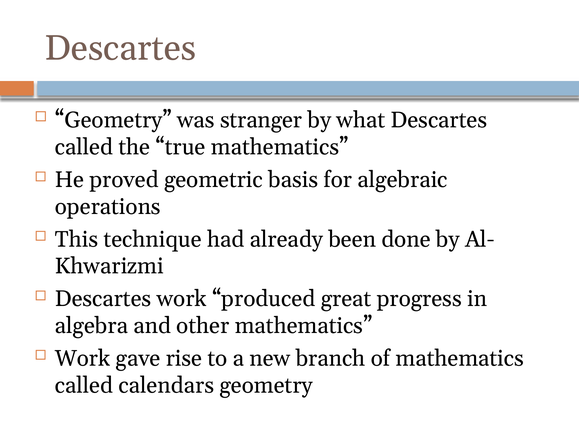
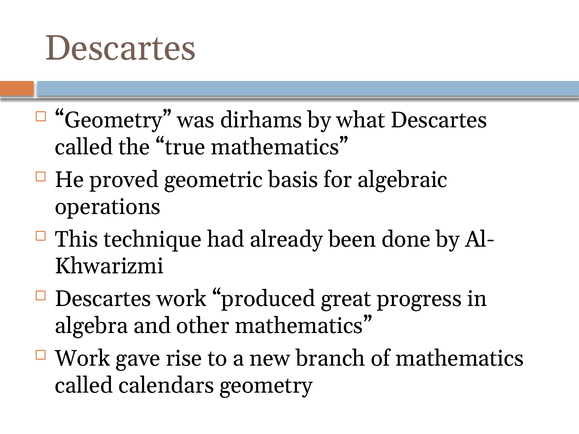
stranger: stranger -> dirhams
